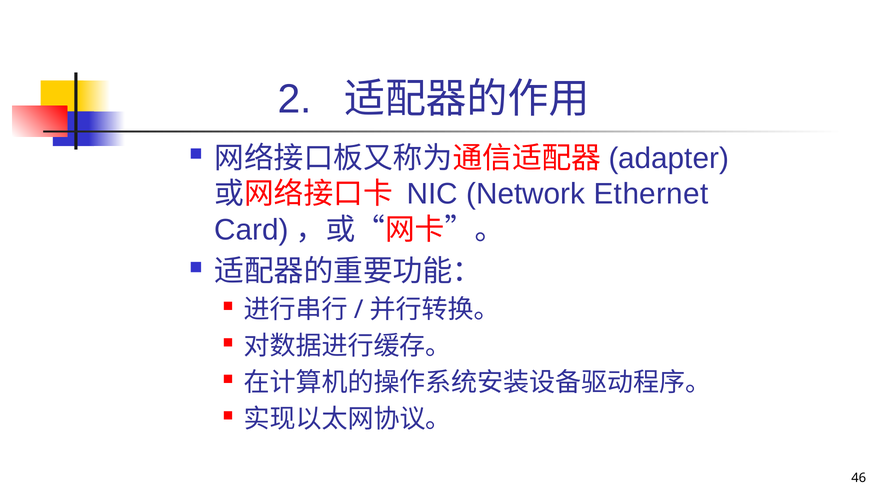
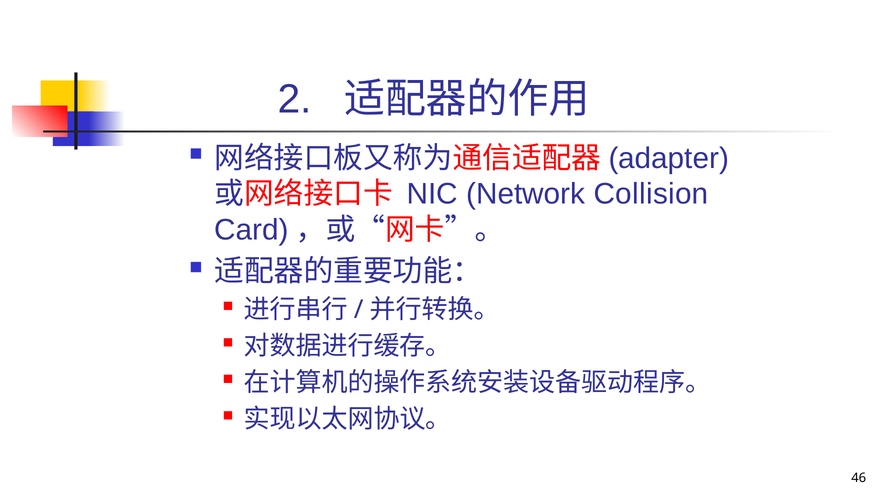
Ethernet: Ethernet -> Collision
